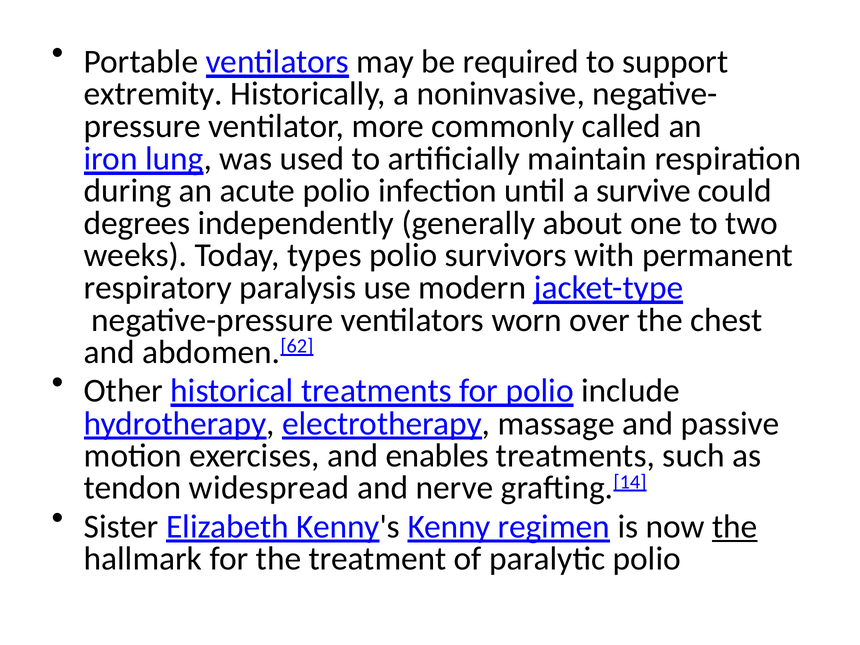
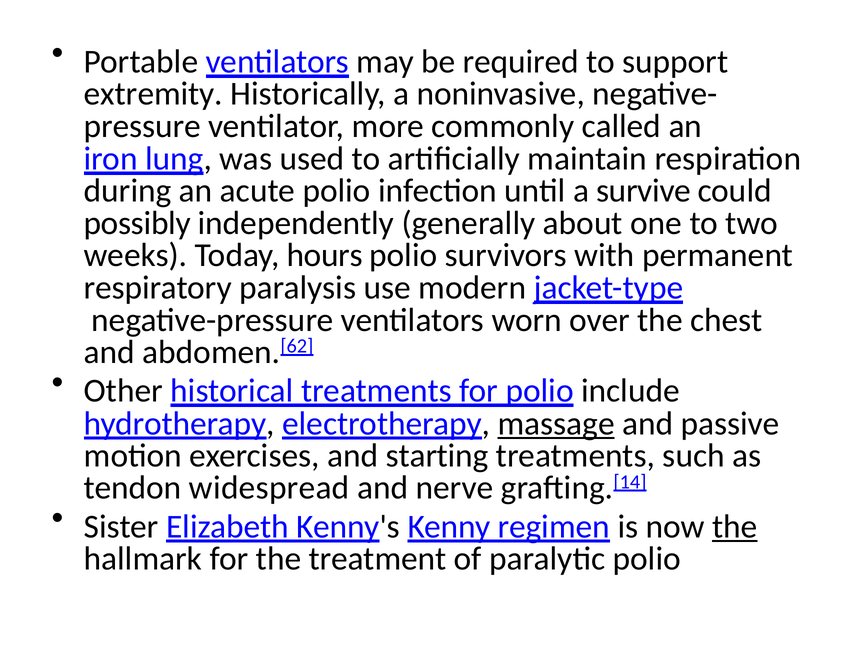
degrees: degrees -> possibly
types: types -> hours
massage underline: none -> present
enables: enables -> starting
